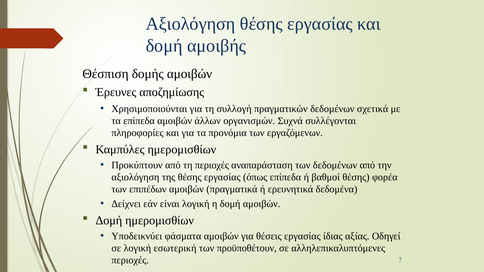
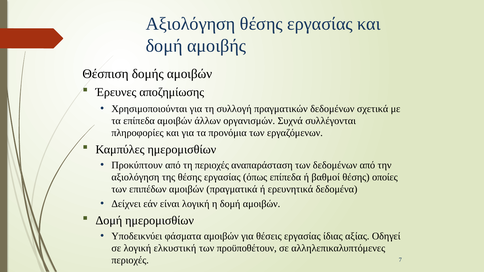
φορέα: φορέα -> οποίες
εσωτερική: εσωτερική -> ελκυστική
